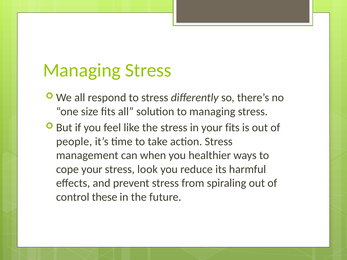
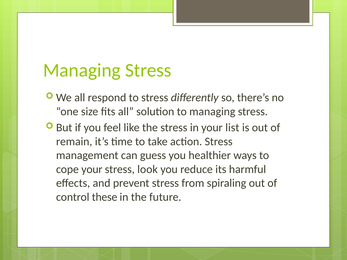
your fits: fits -> list
people: people -> remain
when: when -> guess
